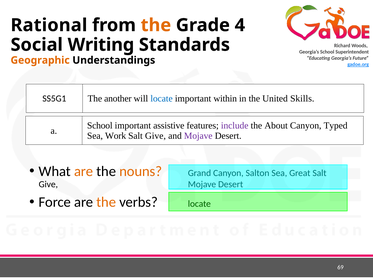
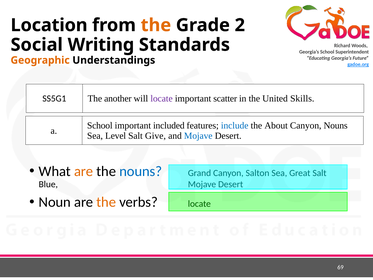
Rational: Rational -> Location
4: 4 -> 2
locate at (162, 98) colour: blue -> purple
within: within -> scatter
assistive: assistive -> included
include colour: purple -> blue
Canyon Typed: Typed -> Nouns
Work: Work -> Level
Mojave at (198, 136) colour: purple -> blue
nouns at (141, 171) colour: orange -> blue
Give at (48, 184): Give -> Blue
Force: Force -> Noun
